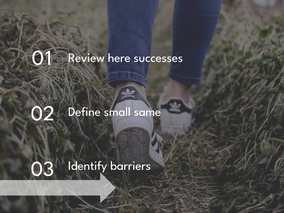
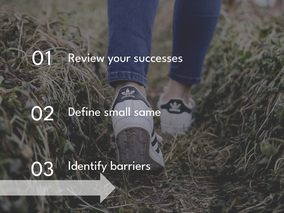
here: here -> your
